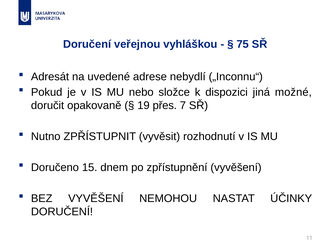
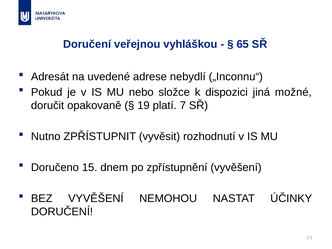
75: 75 -> 65
přes: přes -> platí
